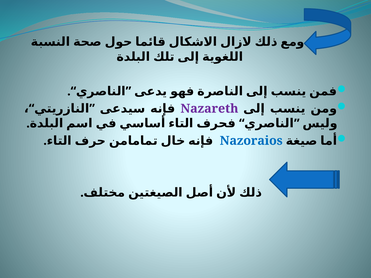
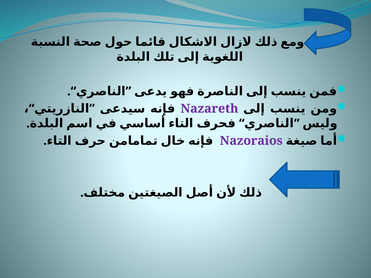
Nazoraios colour: blue -> purple
